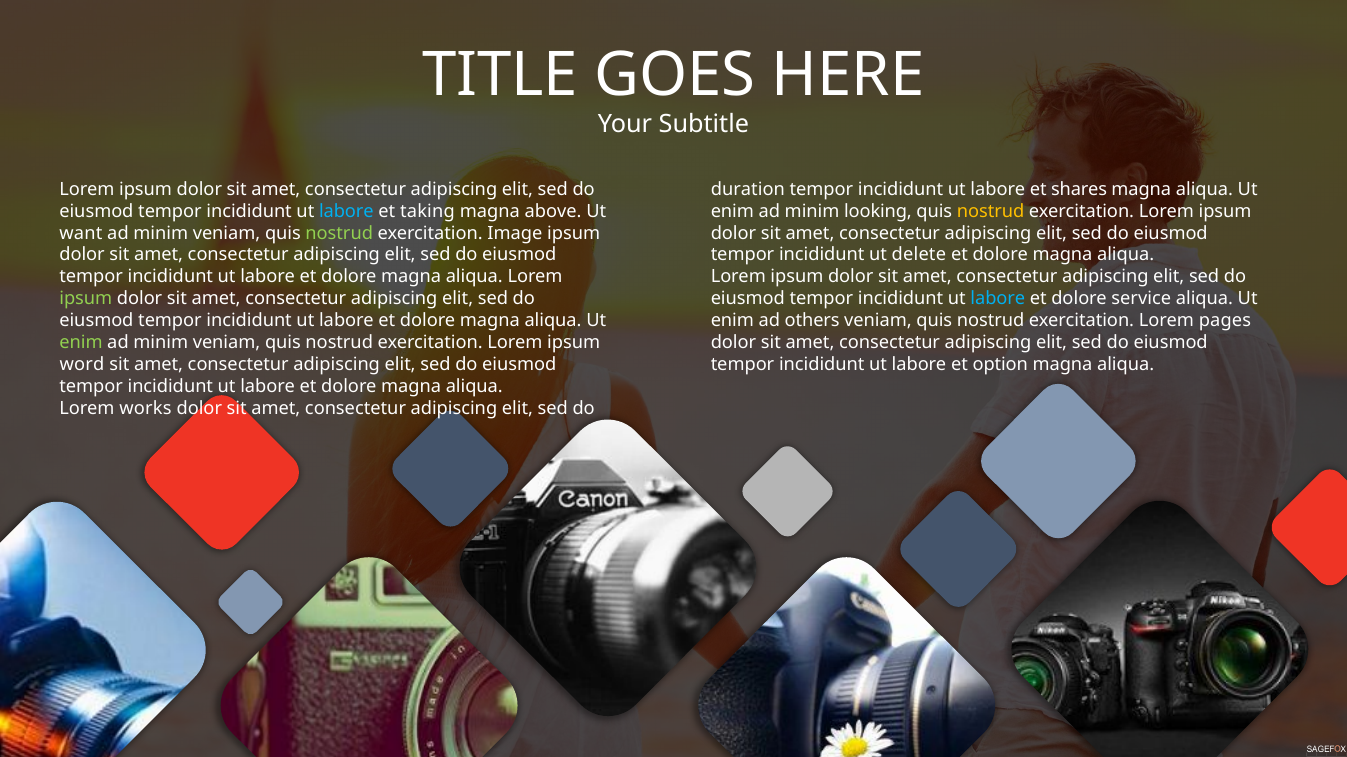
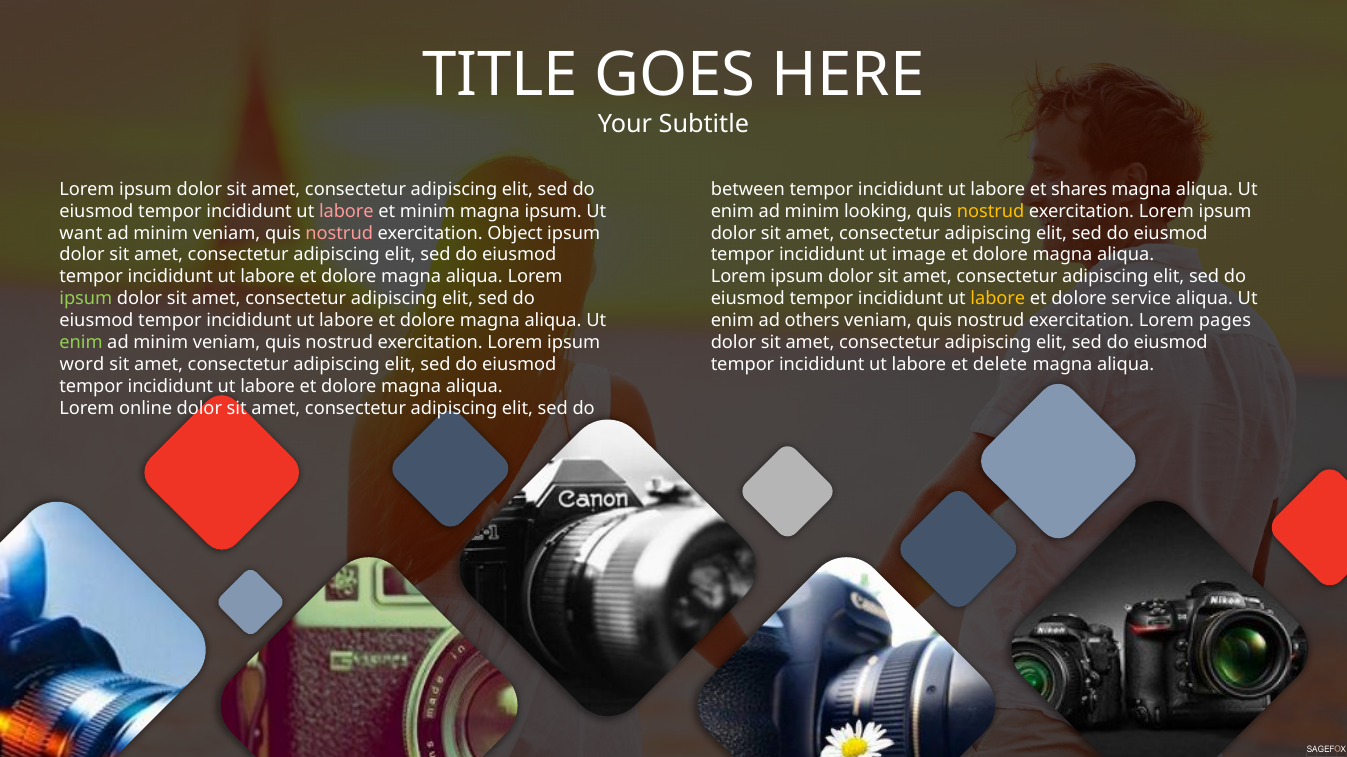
duration: duration -> between
labore at (346, 211) colour: light blue -> pink
et taking: taking -> minim
magna above: above -> ipsum
nostrud at (339, 233) colour: light green -> pink
Image: Image -> Object
delete: delete -> image
labore at (998, 299) colour: light blue -> yellow
option: option -> delete
works: works -> online
